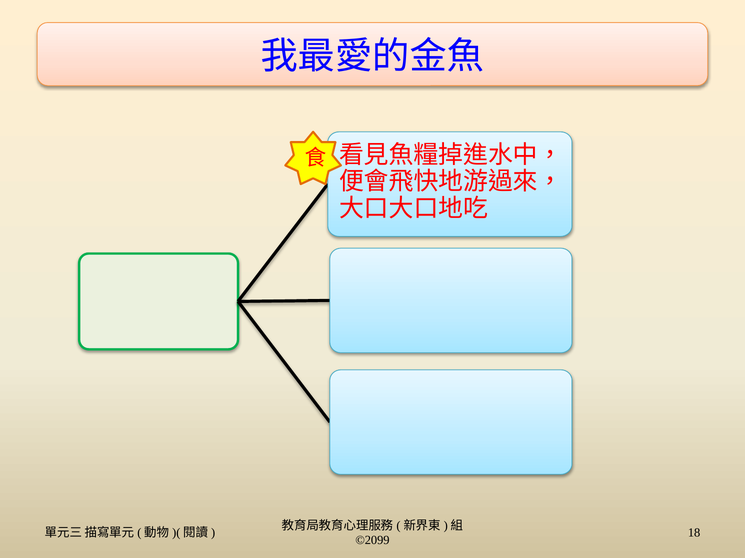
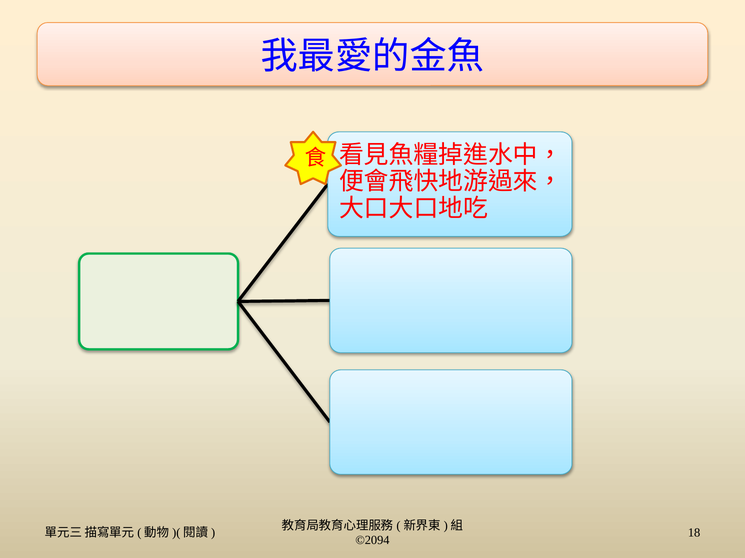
©2099: ©2099 -> ©2094
